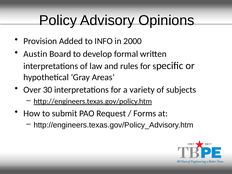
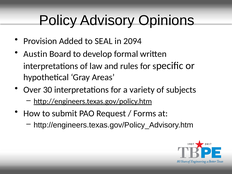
INFO: INFO -> SEAL
2000: 2000 -> 2094
